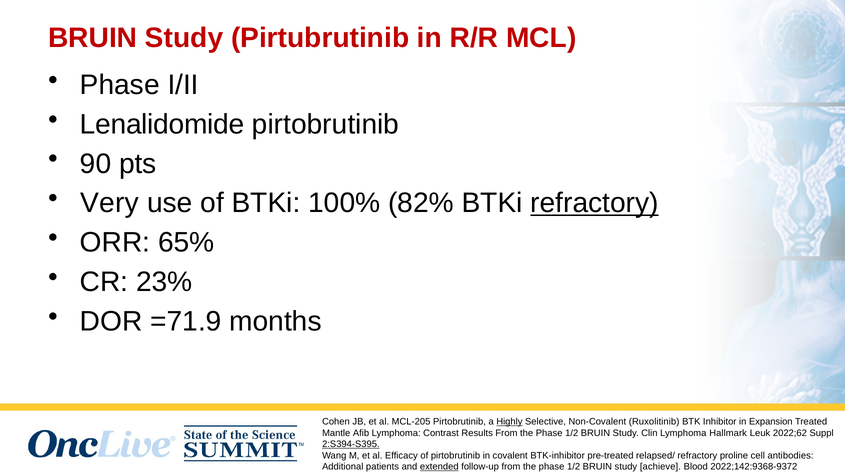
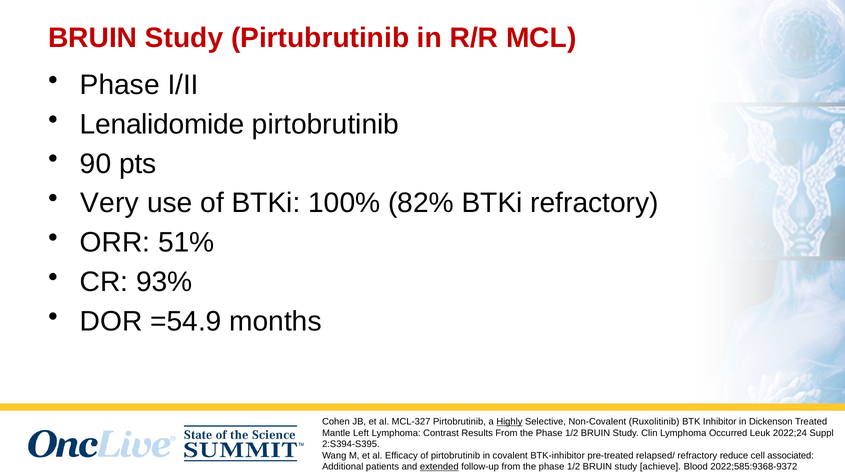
refractory at (595, 203) underline: present -> none
65%: 65% -> 51%
23%: 23% -> 93%
=71.9: =71.9 -> =54.9
MCL-205: MCL-205 -> MCL-327
Expansion: Expansion -> Dickenson
Afib: Afib -> Left
Hallmark: Hallmark -> Occurred
2022;62: 2022;62 -> 2022;24
2:S394-S395 underline: present -> none
proline: proline -> reduce
antibodies: antibodies -> associated
2022;142:9368-9372: 2022;142:9368-9372 -> 2022;585:9368-9372
